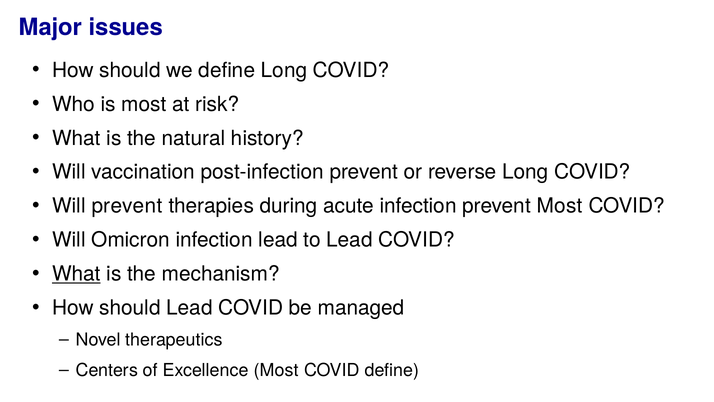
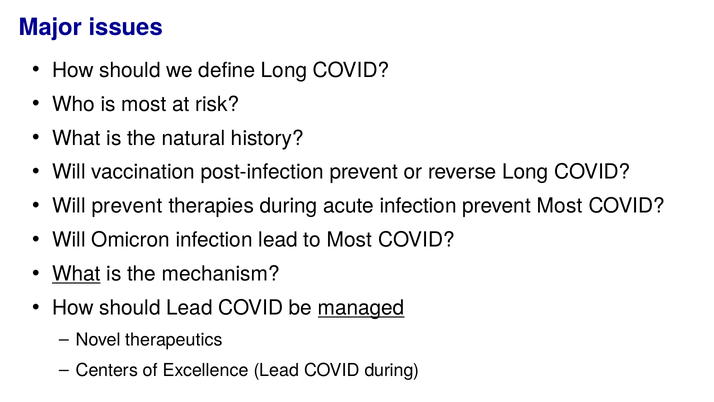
to Lead: Lead -> Most
managed underline: none -> present
Excellence Most: Most -> Lead
COVID define: define -> during
